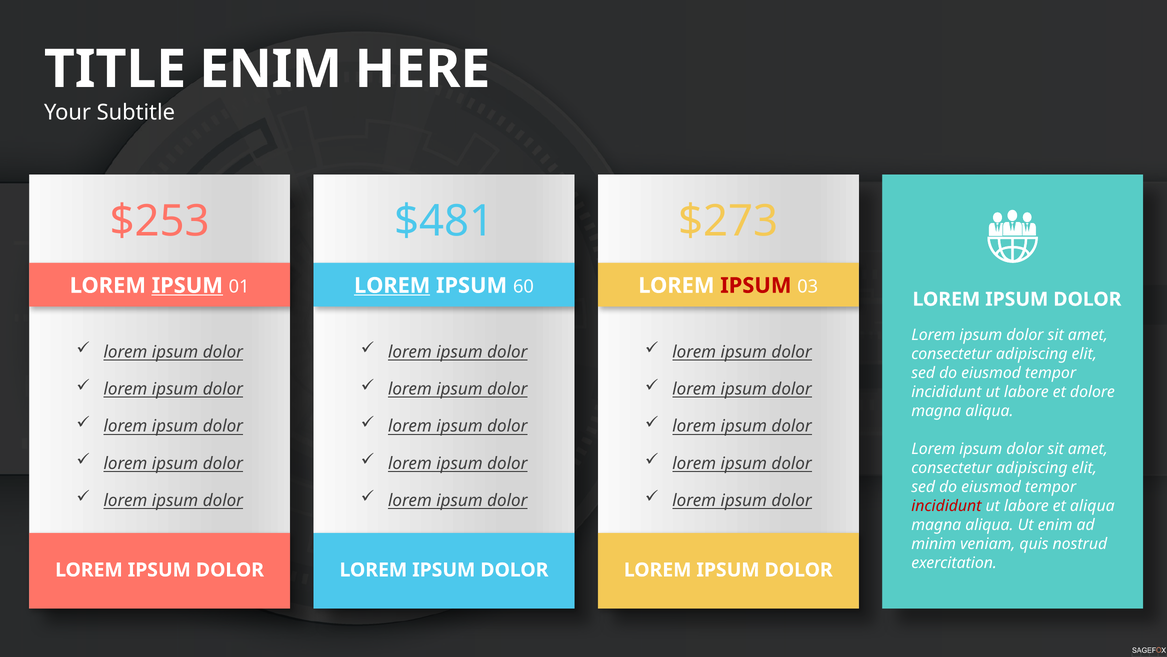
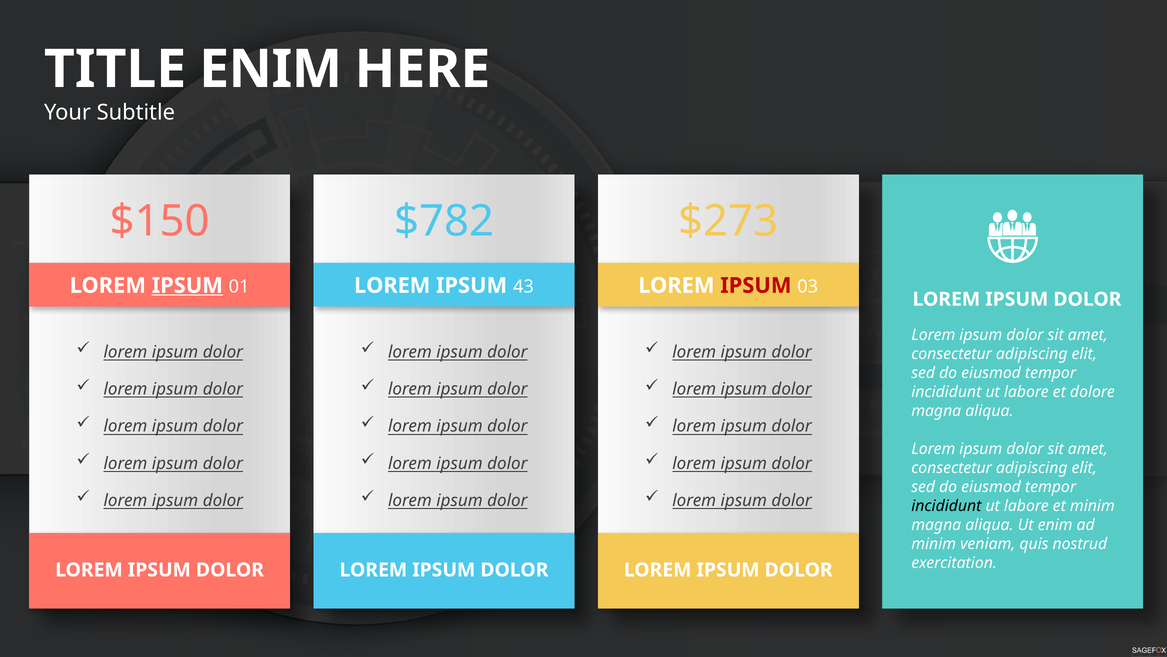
$253: $253 -> $150
$481: $481 -> $782
LOREM at (392, 285) underline: present -> none
60: 60 -> 43
incididunt at (946, 505) colour: red -> black
et aliqua: aliqua -> minim
